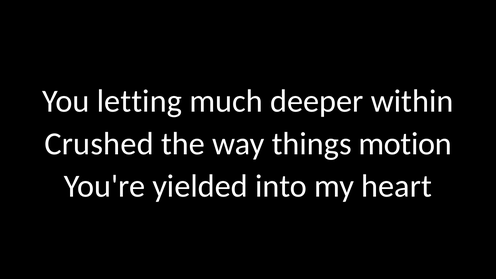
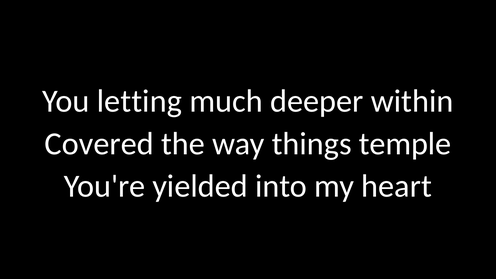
Crushed: Crushed -> Covered
motion: motion -> temple
